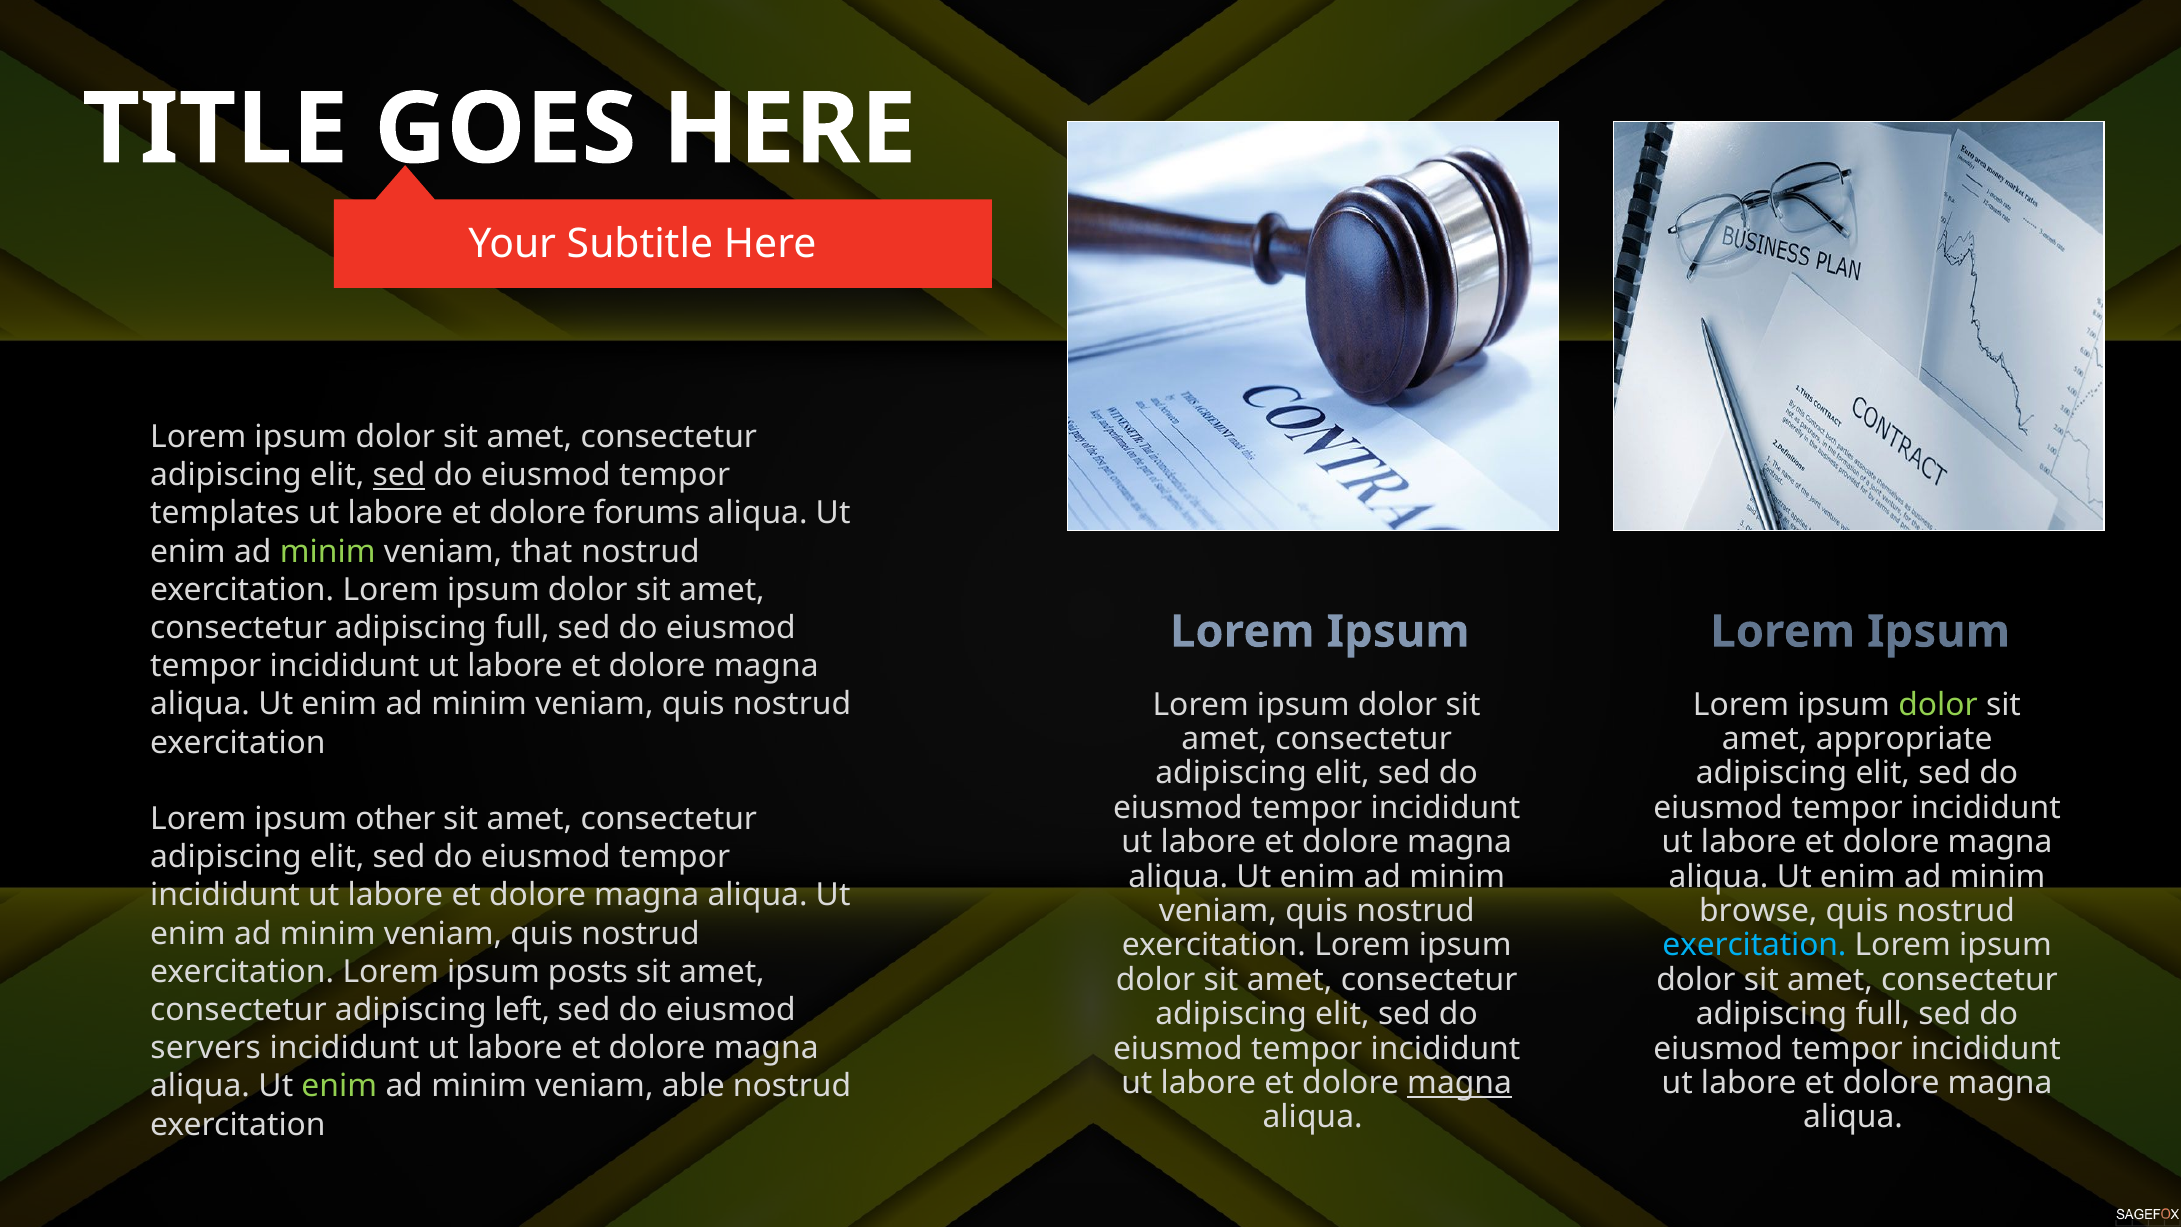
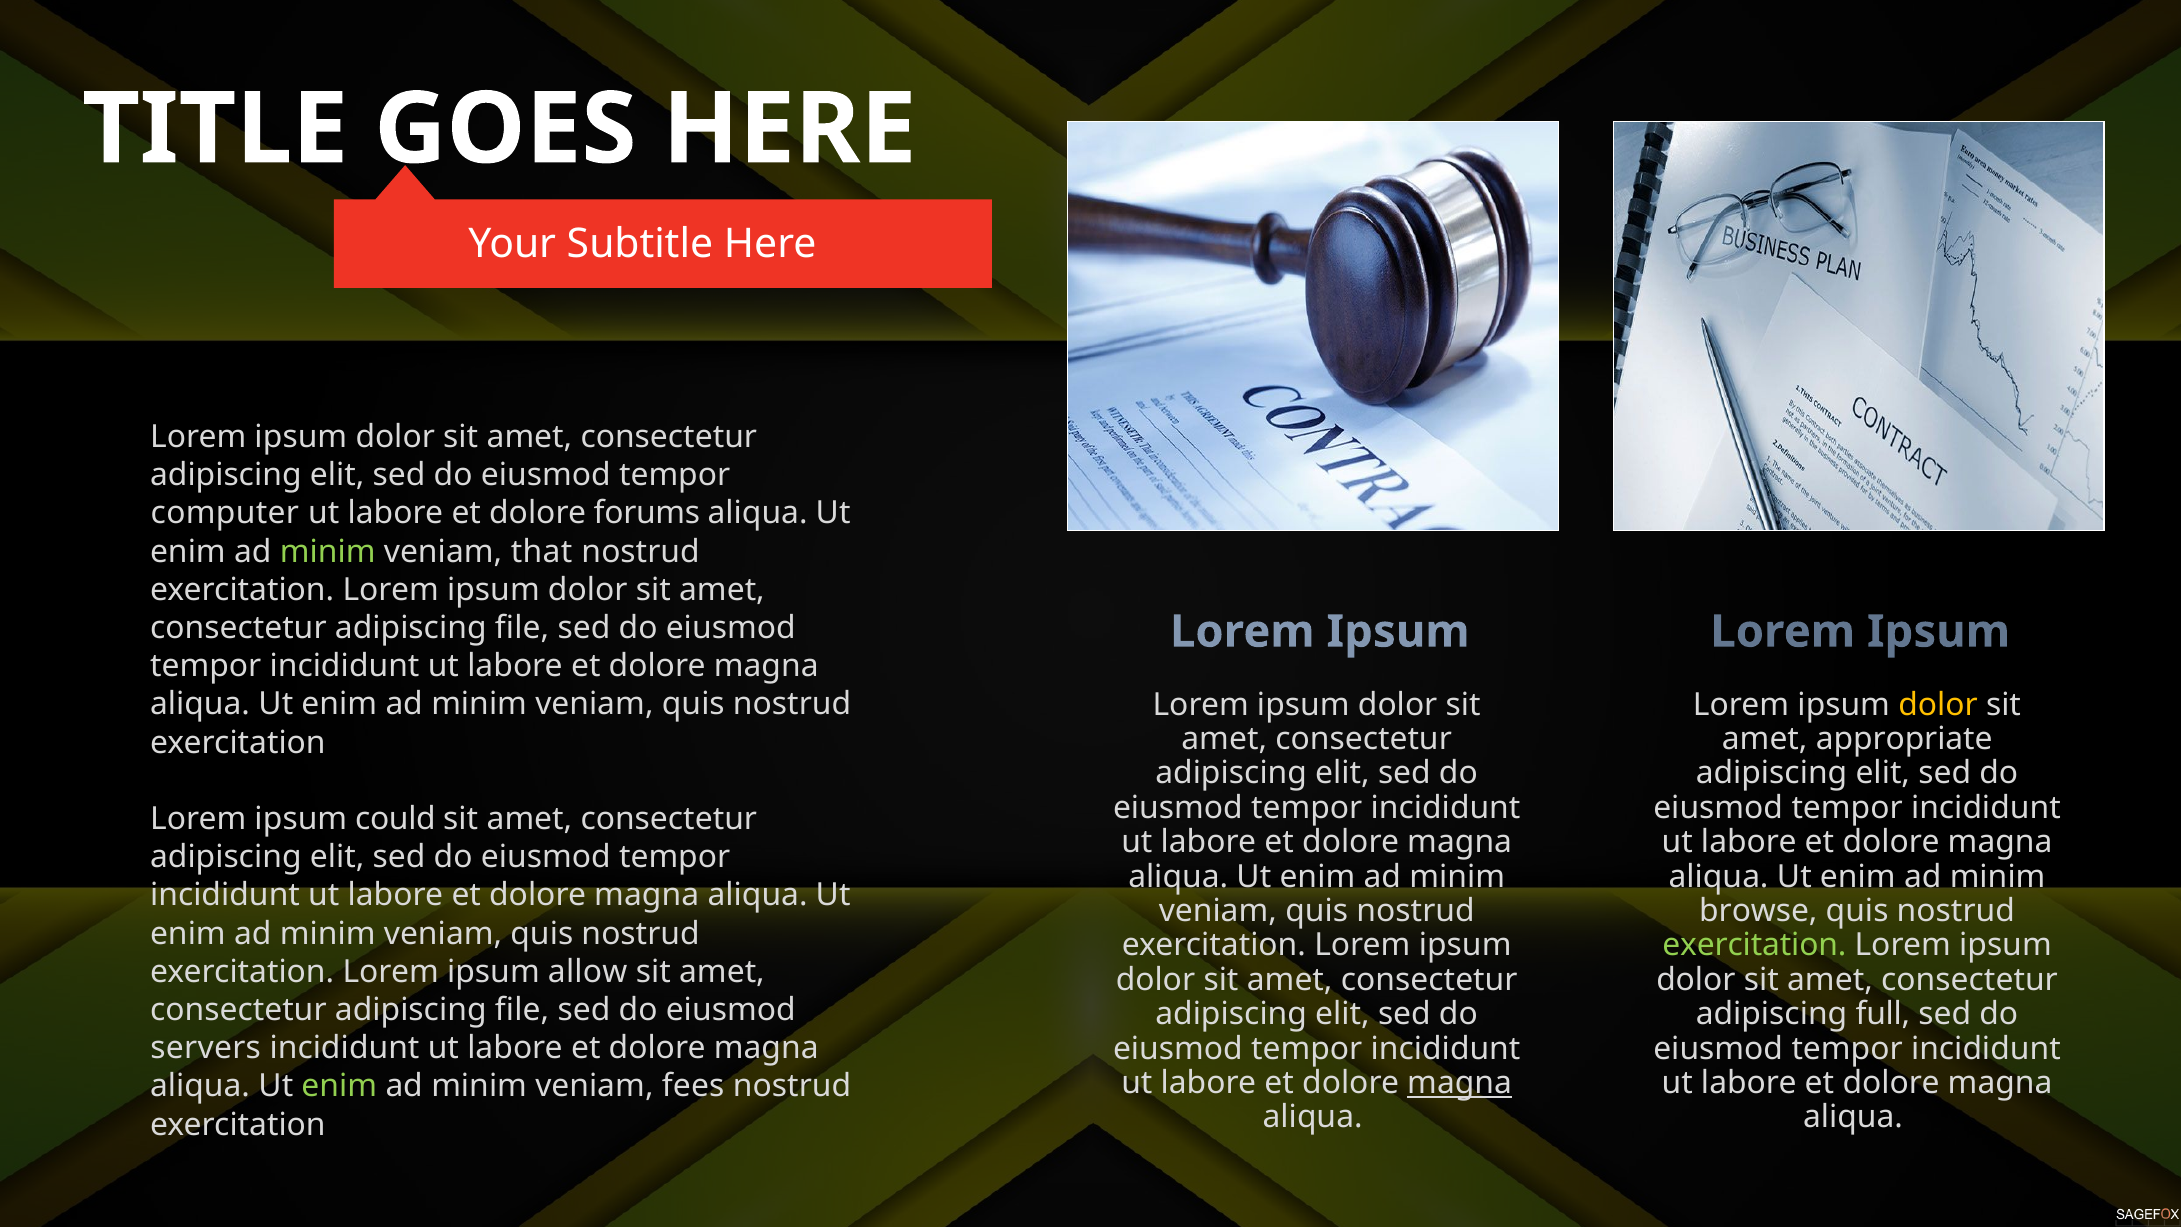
sed at (399, 475) underline: present -> none
templates: templates -> computer
full at (522, 628): full -> file
dolor at (1938, 704) colour: light green -> yellow
other: other -> could
exercitation at (1754, 945) colour: light blue -> light green
posts: posts -> allow
left at (522, 1010): left -> file
able: able -> fees
